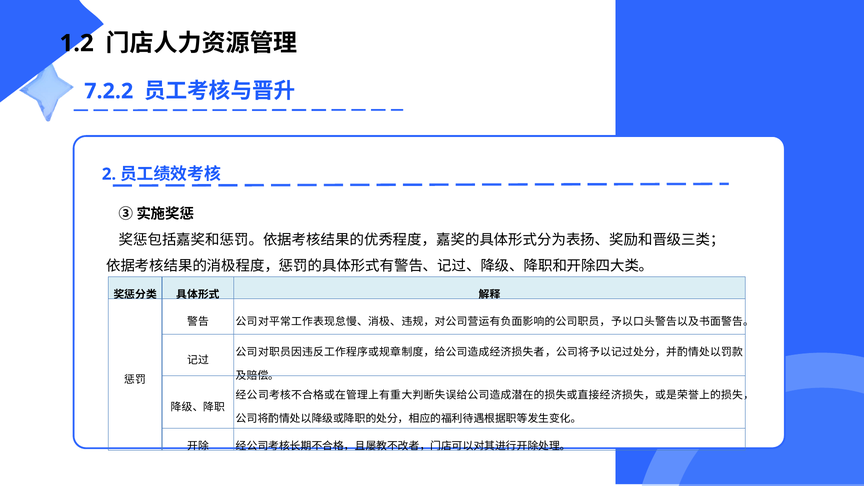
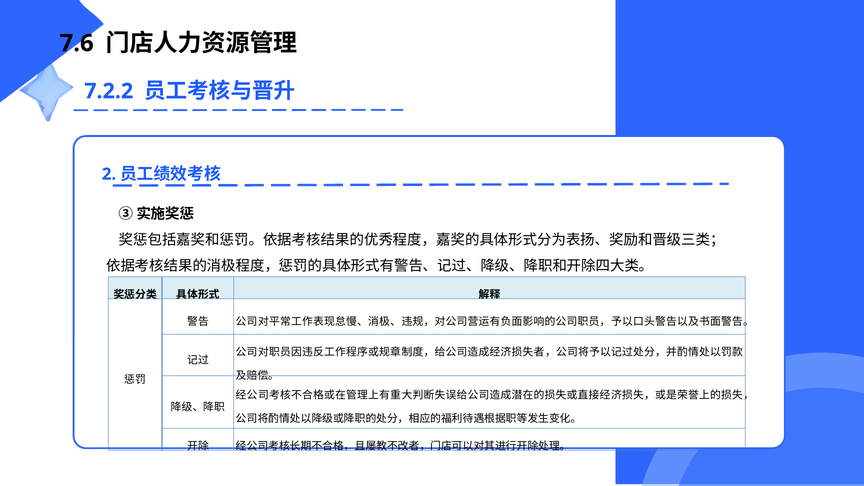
1.2: 1.2 -> 7.6
